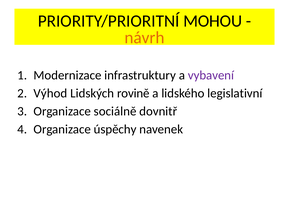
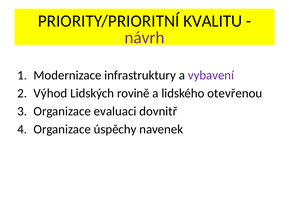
MOHOU: MOHOU -> KVALITU
návrh colour: orange -> purple
legislativní: legislativní -> otevřenou
sociálně: sociálně -> evaluaci
